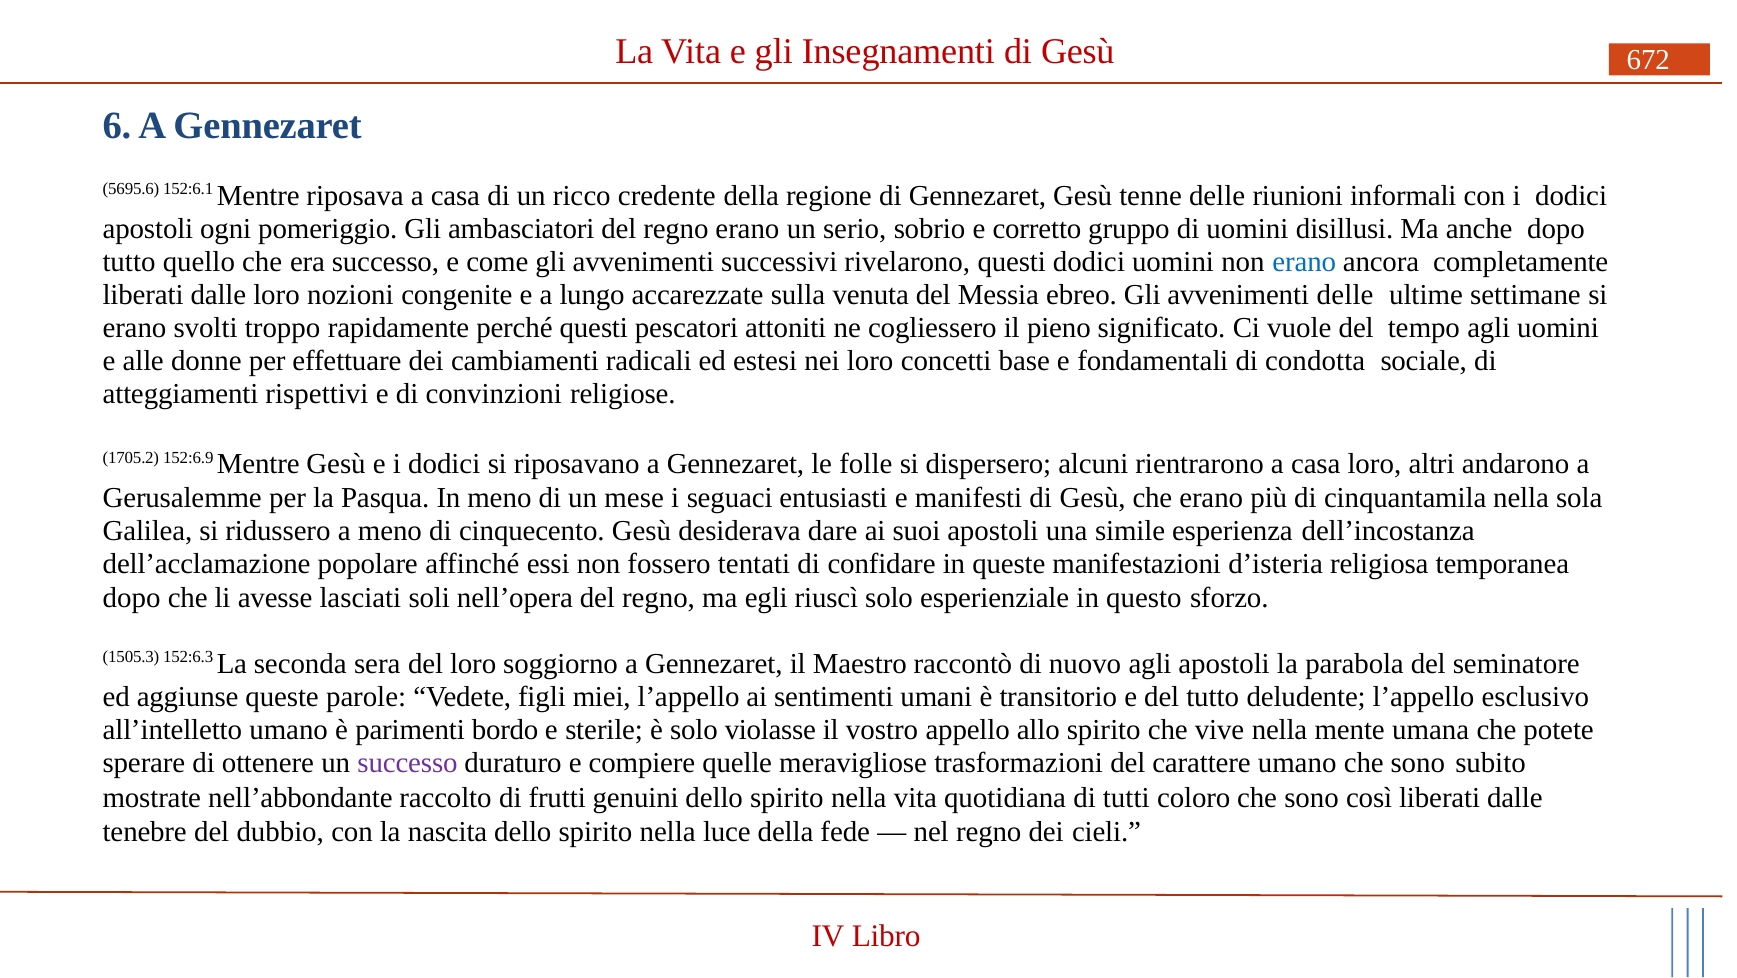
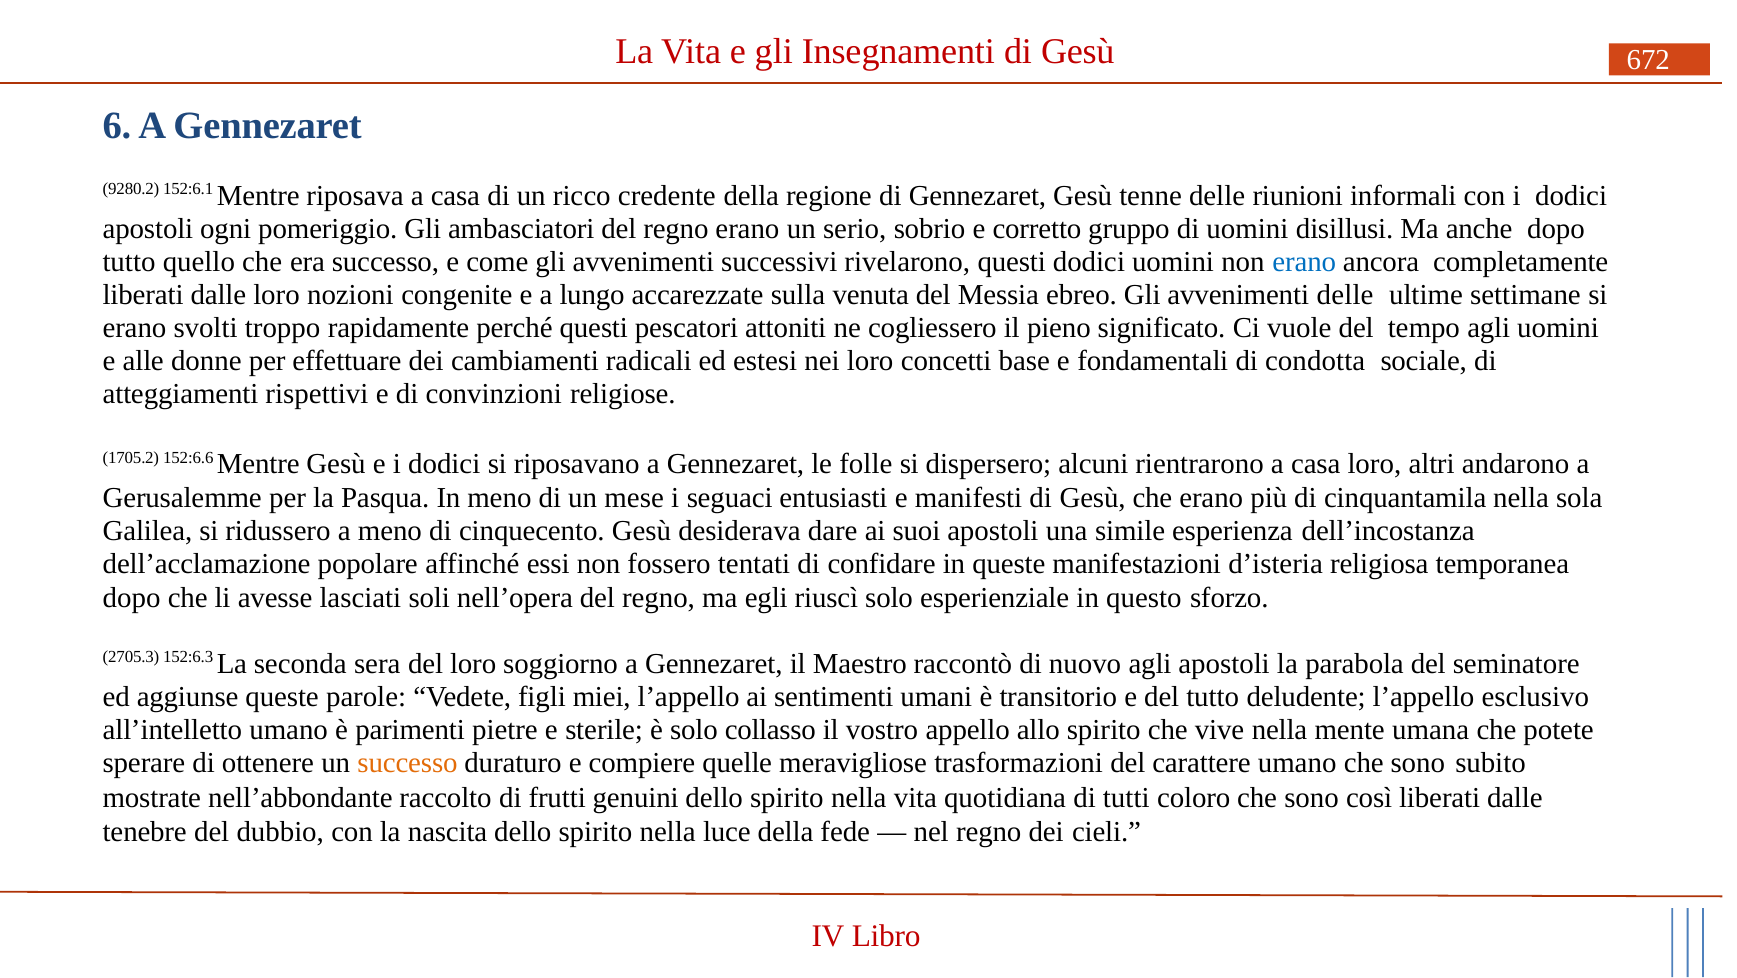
5695.6: 5695.6 -> 9280.2
152:6.9: 152:6.9 -> 152:6.6
1505.3: 1505.3 -> 2705.3
bordo: bordo -> pietre
violasse: violasse -> collasso
successo at (408, 763) colour: purple -> orange
